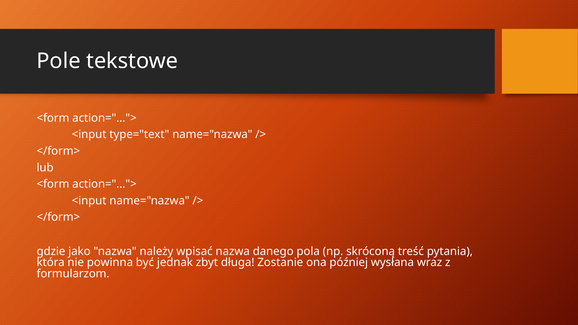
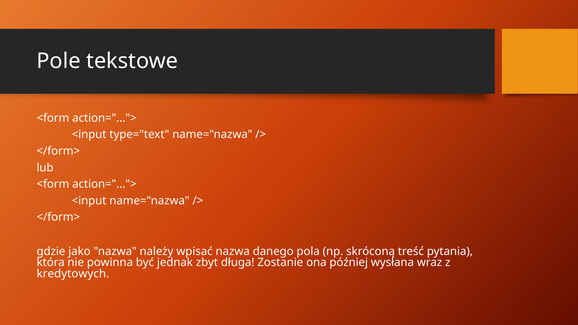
formularzom: formularzom -> kredytowych
